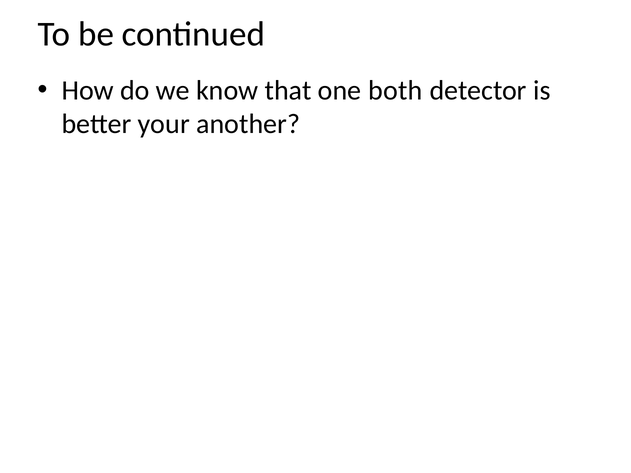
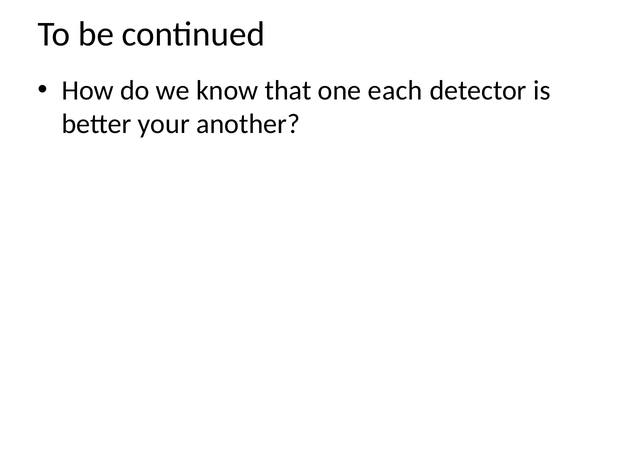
both: both -> each
